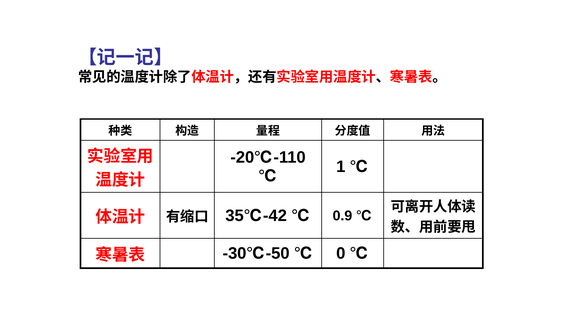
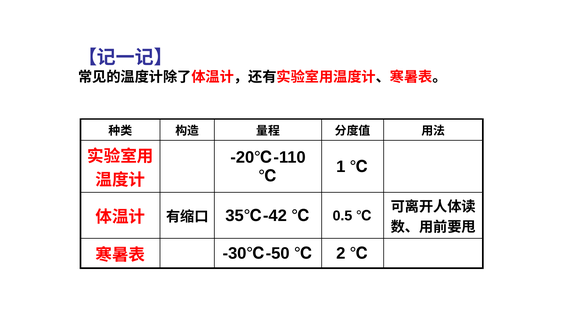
0.9: 0.9 -> 0.5
0: 0 -> 2
